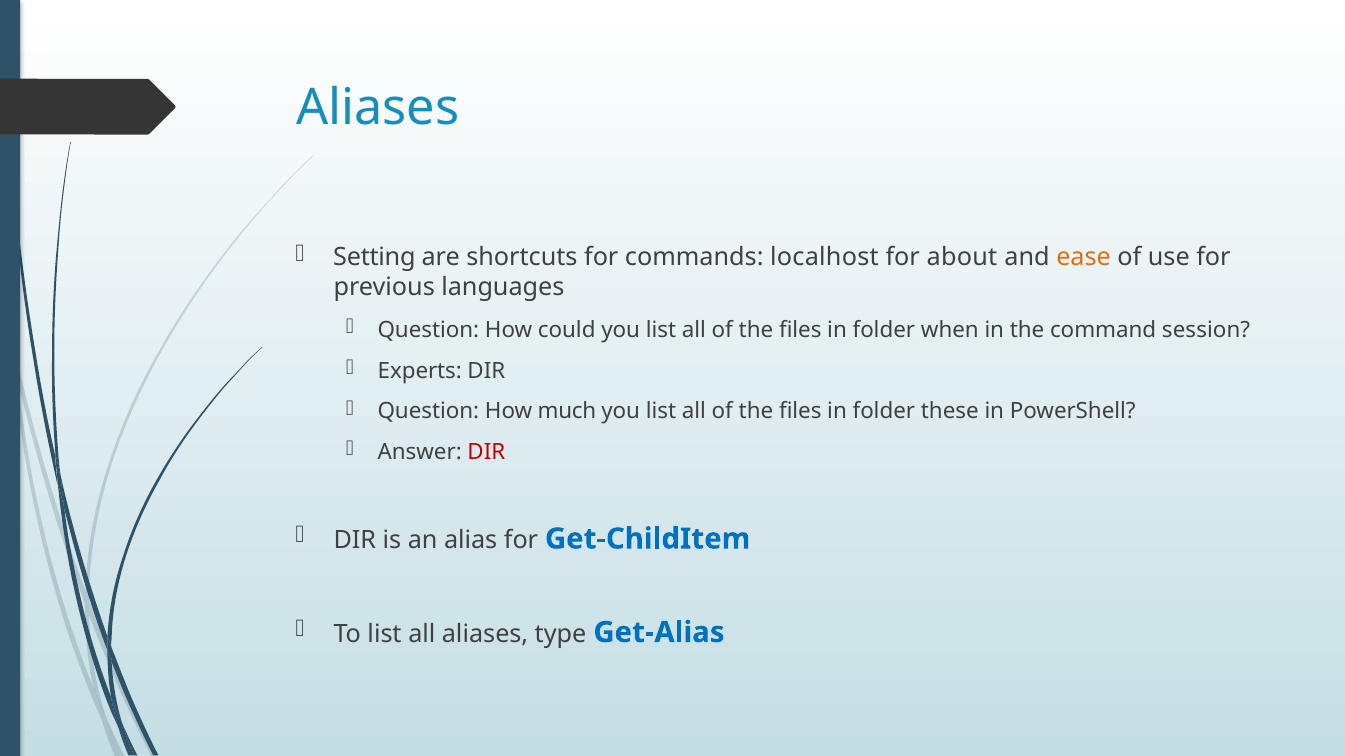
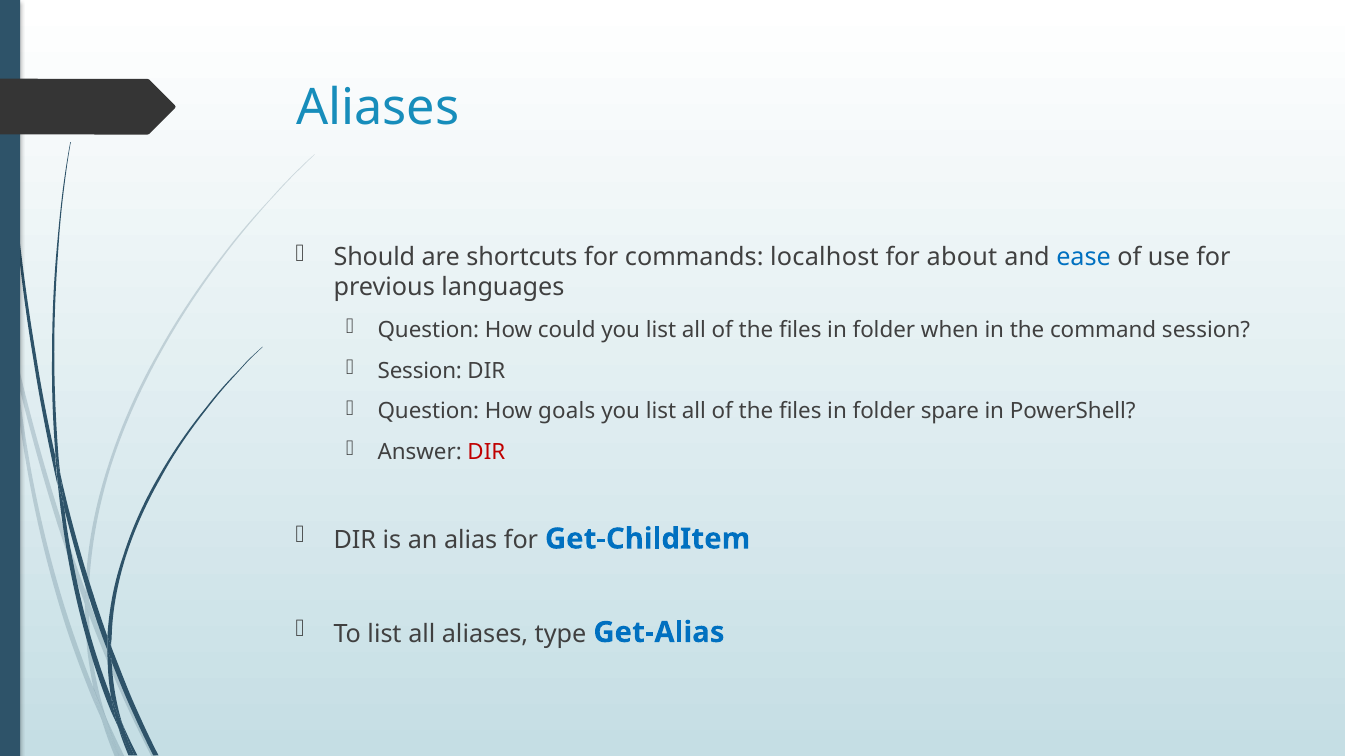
Setting: Setting -> Should
ease colour: orange -> blue
Experts at (420, 371): Experts -> Session
much: much -> goals
these: these -> spare
